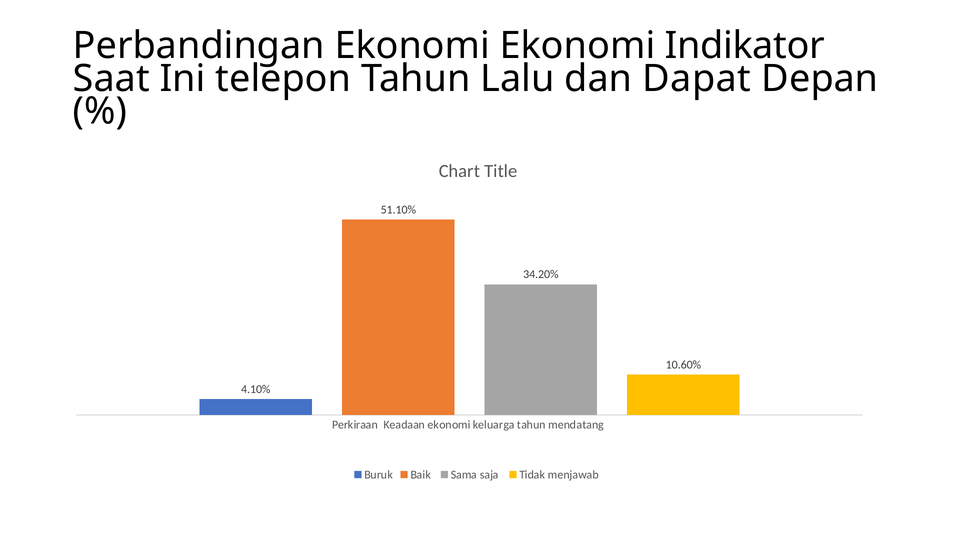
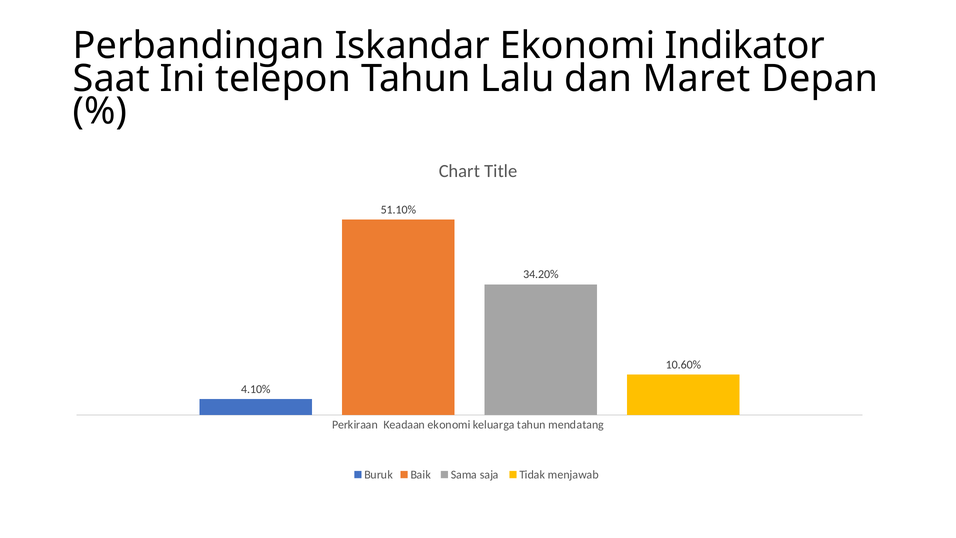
Perbandingan Ekonomi: Ekonomi -> Iskandar
Dapat: Dapat -> Maret
